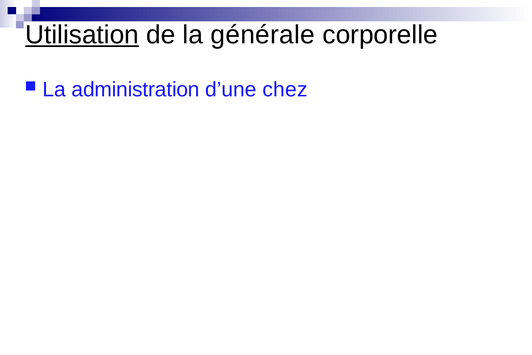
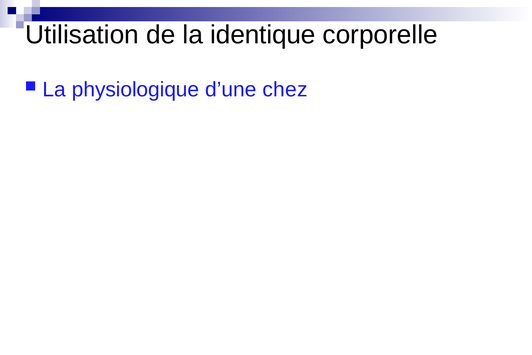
Utilisation underline: present -> none
générale: générale -> identique
administration: administration -> physiologique
